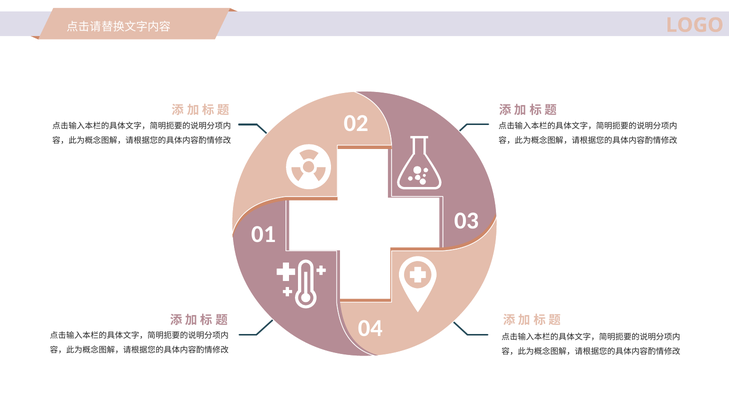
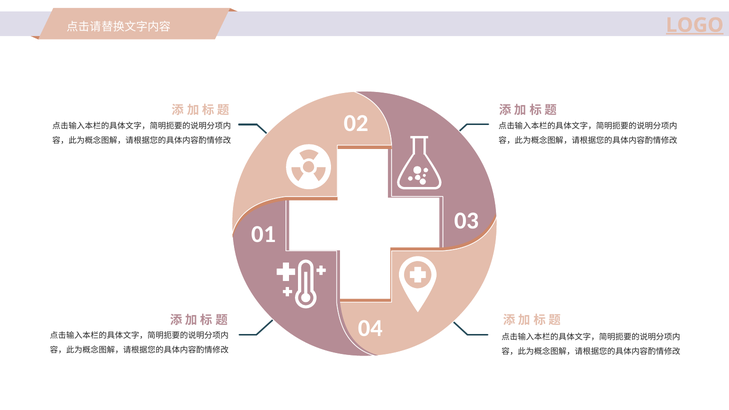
LOGO underline: none -> present
